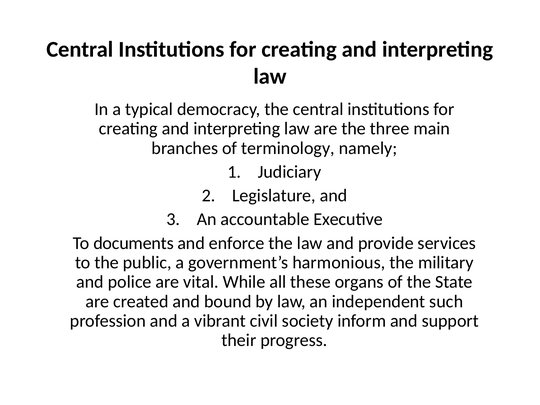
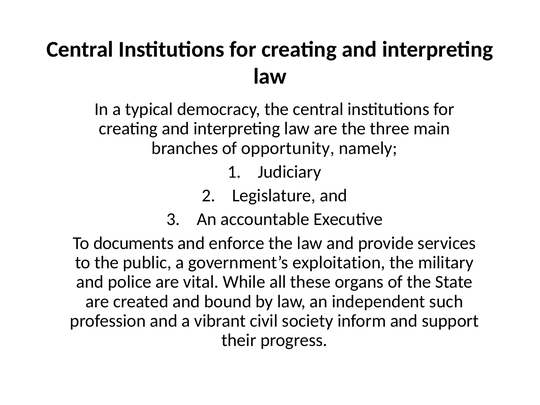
terminology: terminology -> opportunity
harmonious: harmonious -> exploitation
